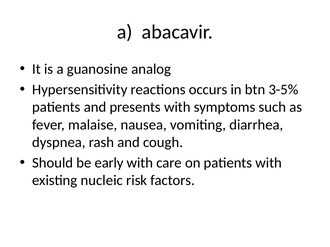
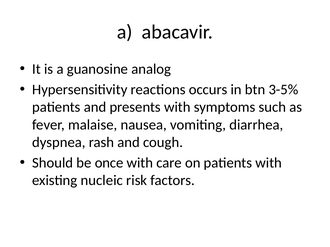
early: early -> once
